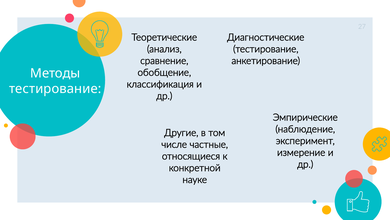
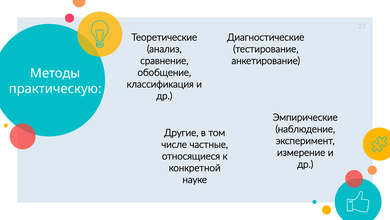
тестирование at (55, 89): тестирование -> практическую
